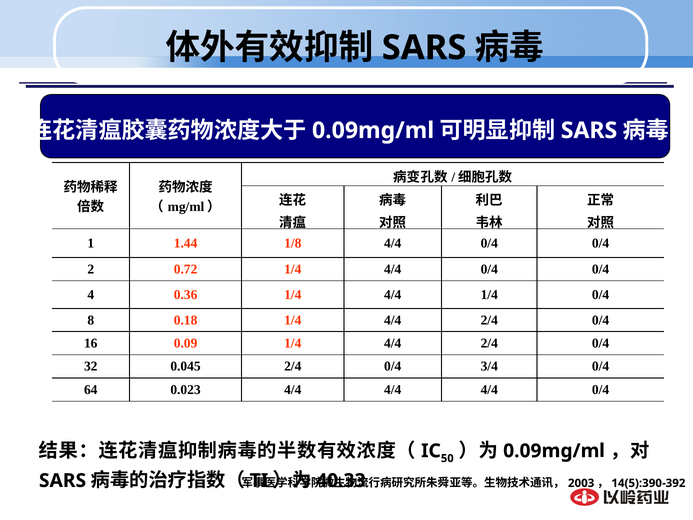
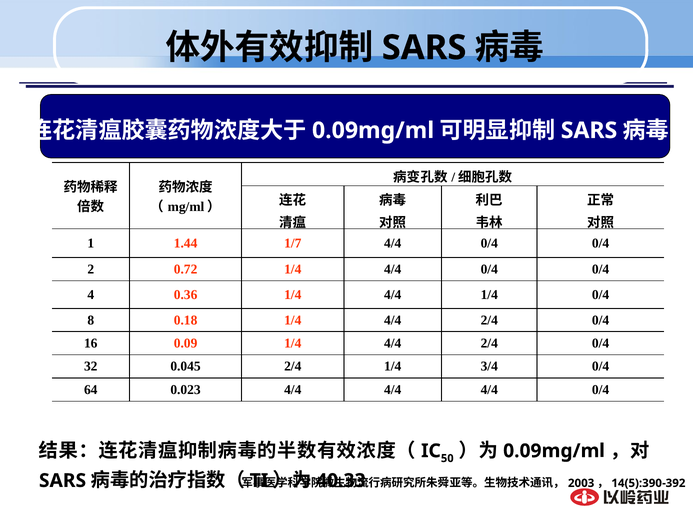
1/8: 1/8 -> 1/7
0.045 2/4 0/4: 0/4 -> 1/4
